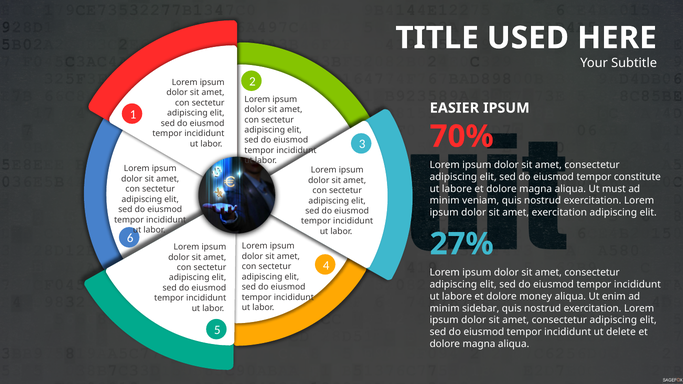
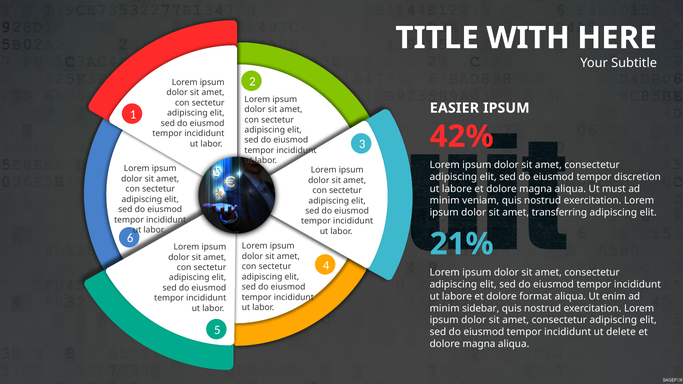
USED: USED -> WITH
70%: 70% -> 42%
constitute: constitute -> discretion
amet exercitation: exercitation -> transferring
27%: 27% -> 21%
money: money -> format
